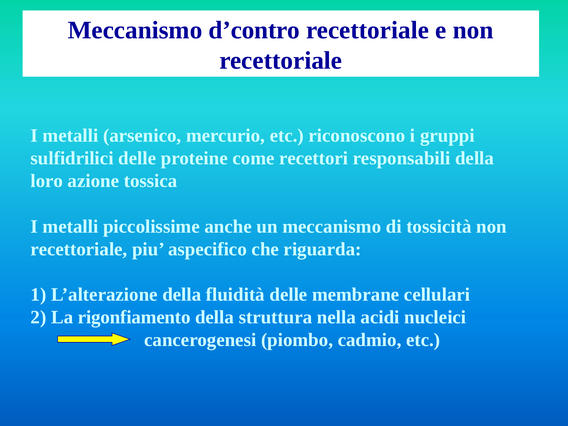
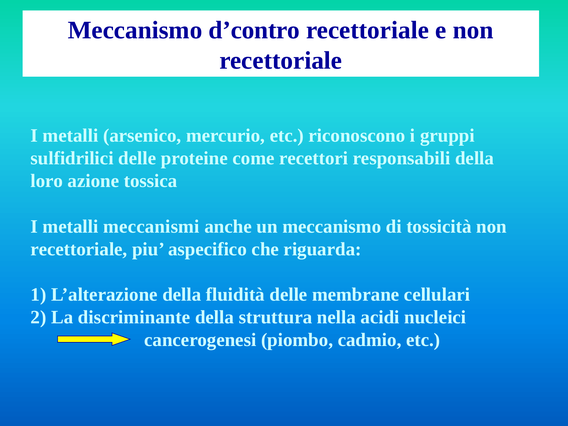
piccolissime: piccolissime -> meccanismi
rigonfiamento: rigonfiamento -> discriminante
